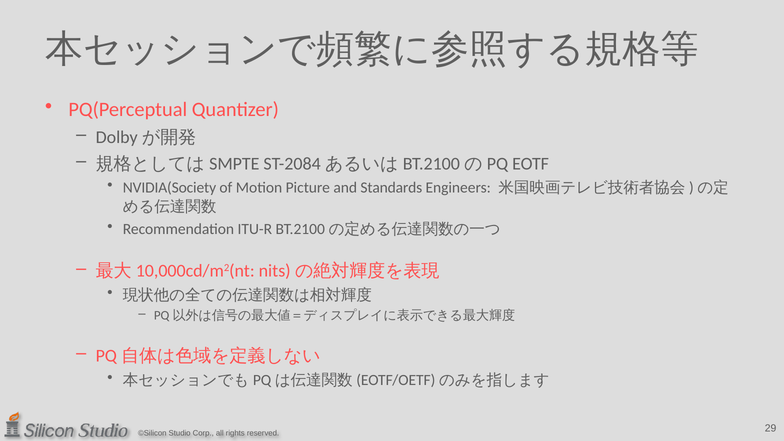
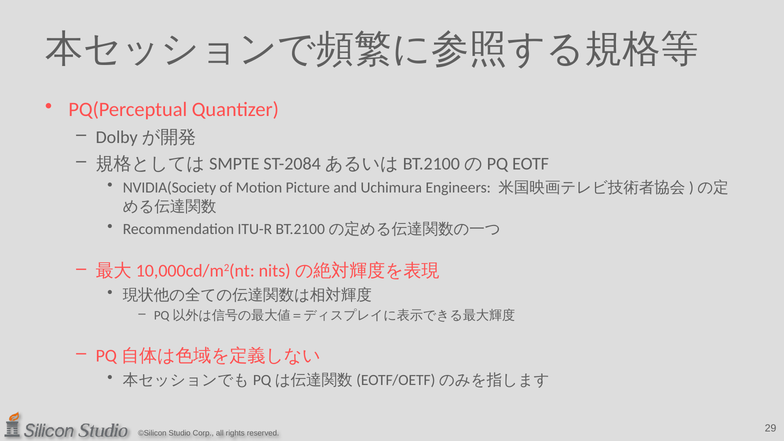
Standards: Standards -> Uchimura
